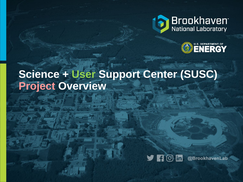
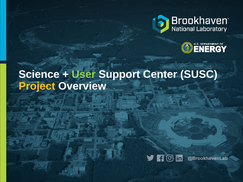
Project colour: pink -> yellow
